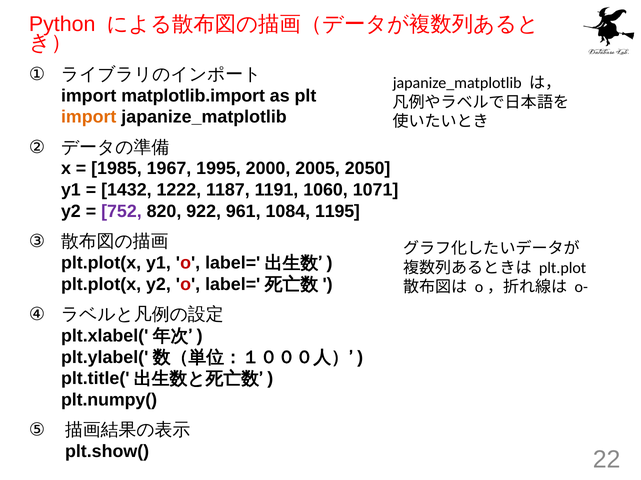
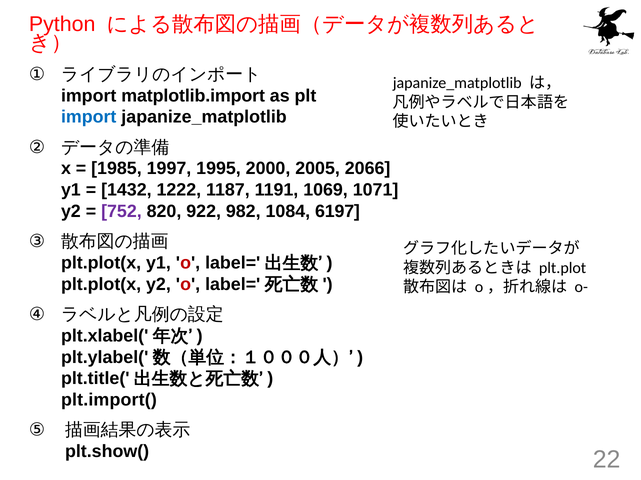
import at (89, 117) colour: orange -> blue
1967: 1967 -> 1997
2050: 2050 -> 2066
1060: 1060 -> 1069
961: 961 -> 982
1195: 1195 -> 6197
plt.numpy(: plt.numpy( -> plt.import(
